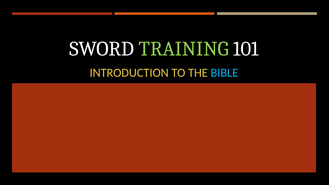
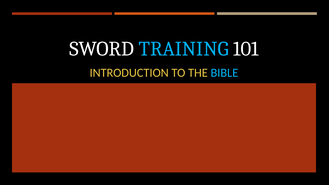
TRAINING colour: light green -> light blue
